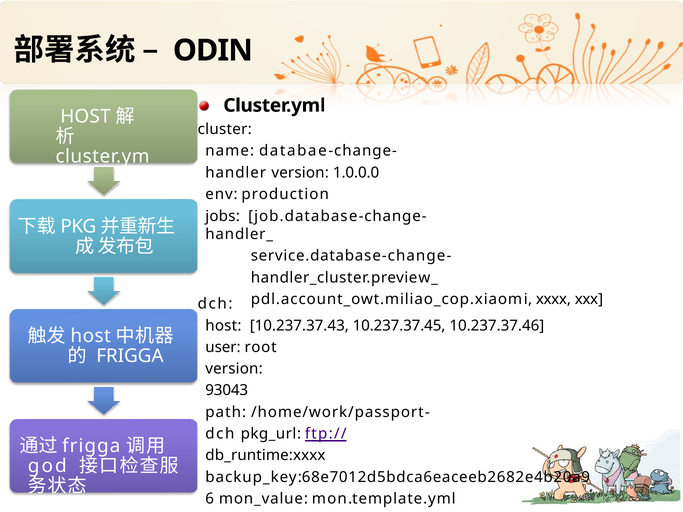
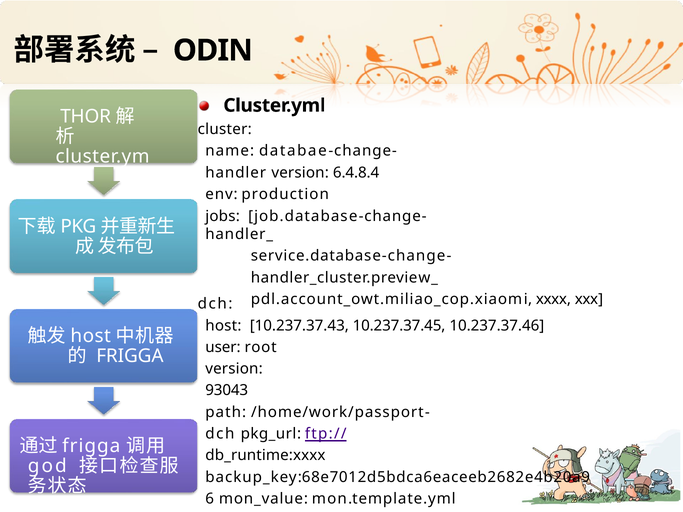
HOST at (85, 117): HOST -> THOR
1.0.0.0: 1.0.0.0 -> 6.4.8.4
